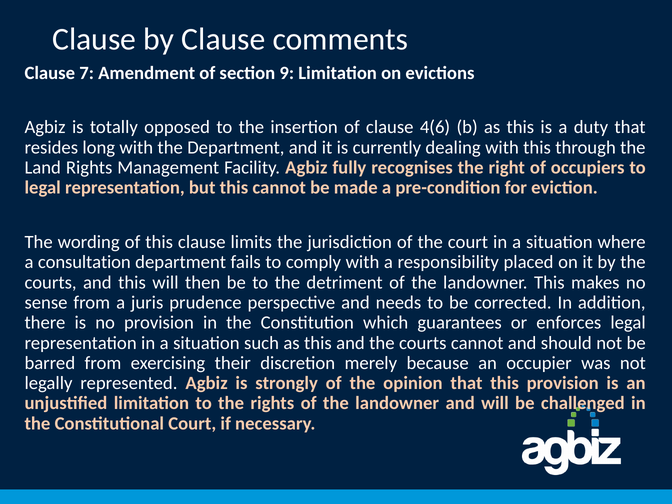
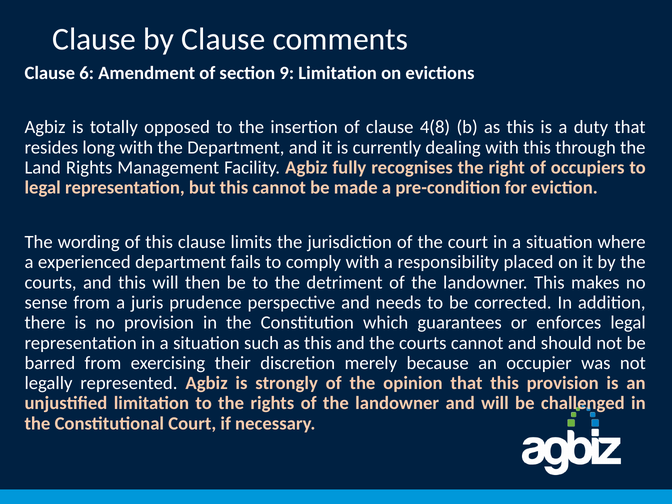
7: 7 -> 6
4(6: 4(6 -> 4(8
consultation: consultation -> experienced
